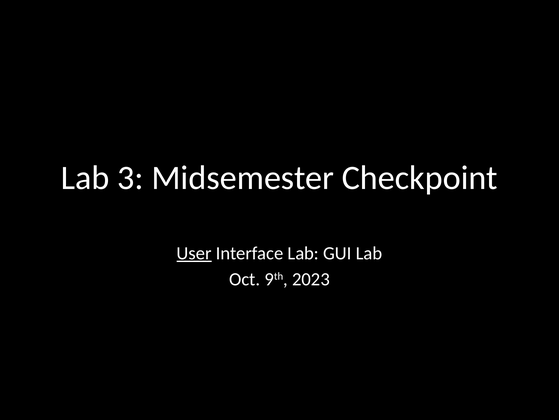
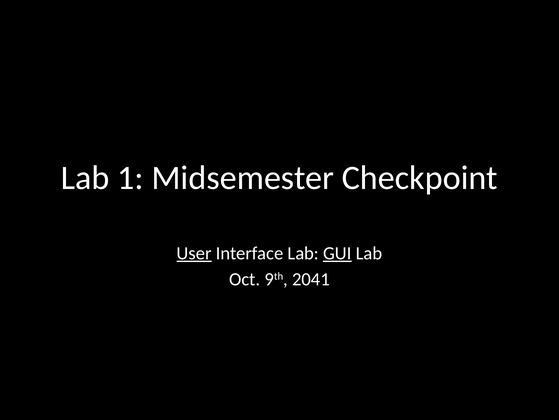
3: 3 -> 1
GUI underline: none -> present
2023: 2023 -> 2041
